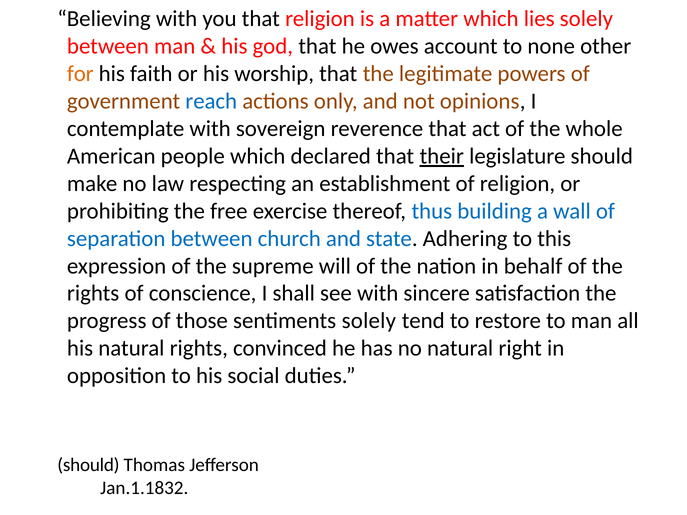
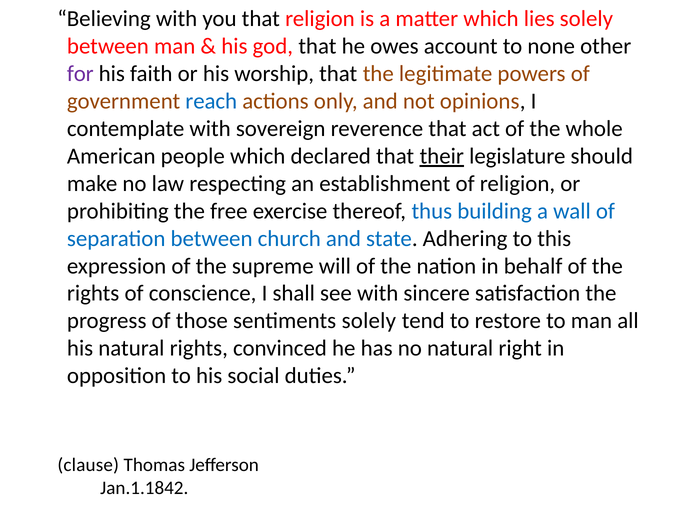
for colour: orange -> purple
should at (88, 465): should -> clause
Jan.1.1832: Jan.1.1832 -> Jan.1.1842
